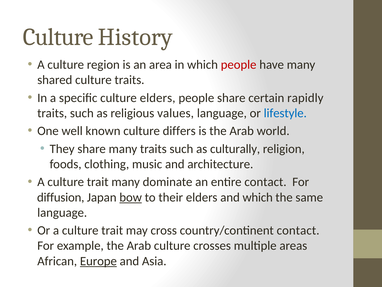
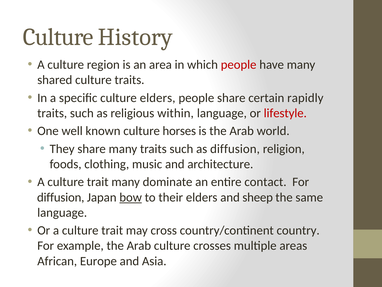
values: values -> within
lifestyle colour: blue -> red
differs: differs -> horses
as culturally: culturally -> diffusion
and which: which -> sheep
country/continent contact: contact -> country
Europe underline: present -> none
